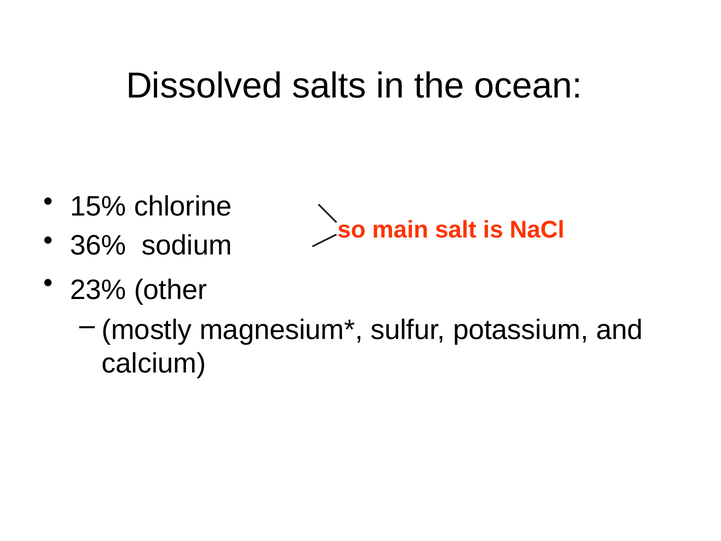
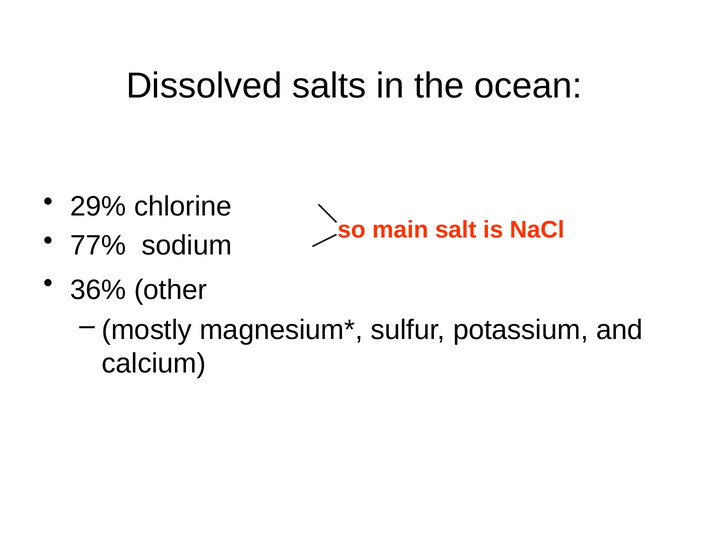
15%: 15% -> 29%
36%: 36% -> 77%
23%: 23% -> 36%
